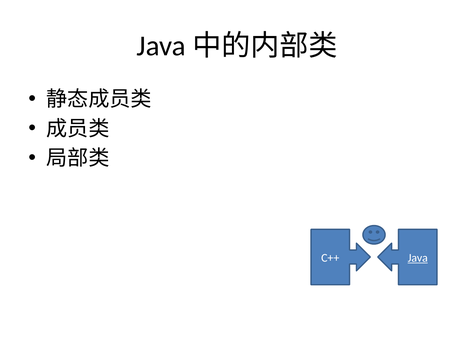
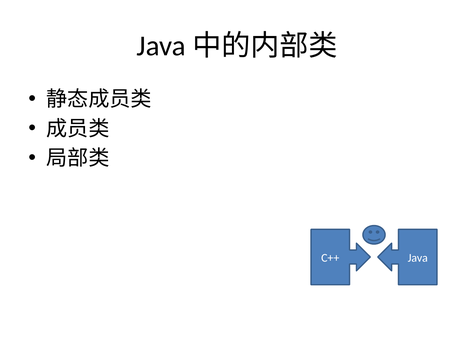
Java underline: present -> none
